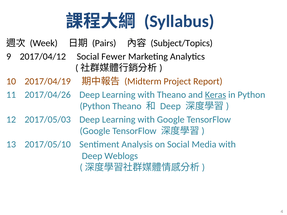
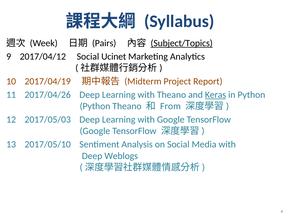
Subject/Topics underline: none -> present
Fewer: Fewer -> Ucinet
Deep at (170, 106): Deep -> From
